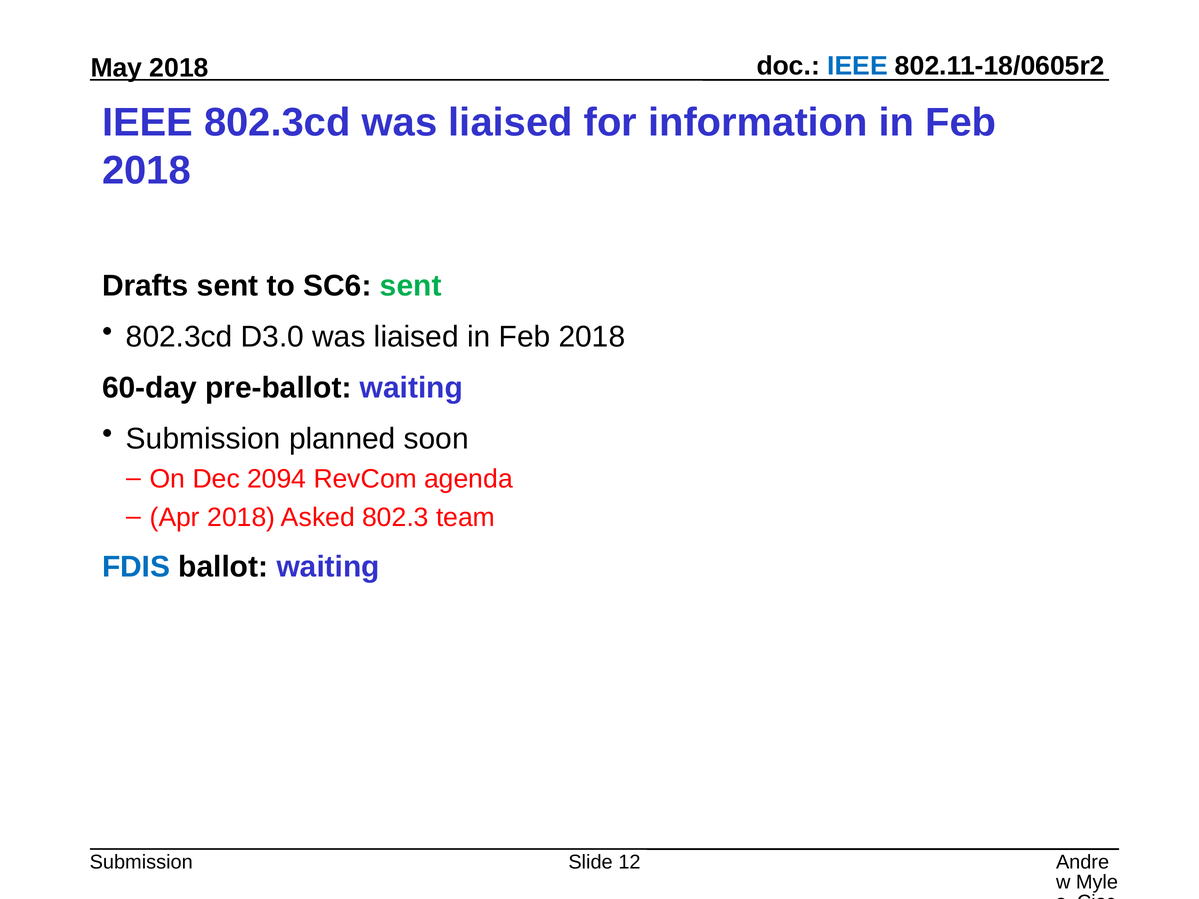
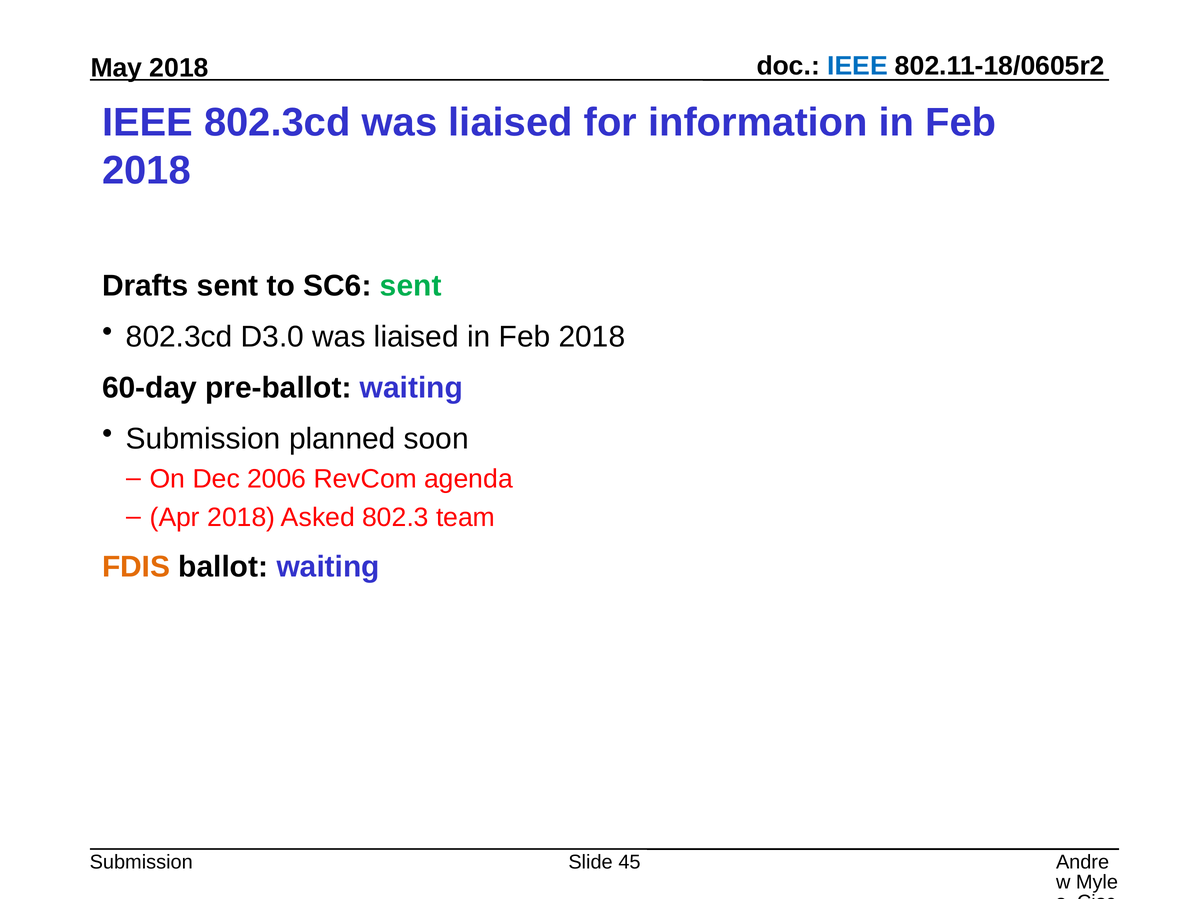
2094: 2094 -> 2006
FDIS colour: blue -> orange
12: 12 -> 45
